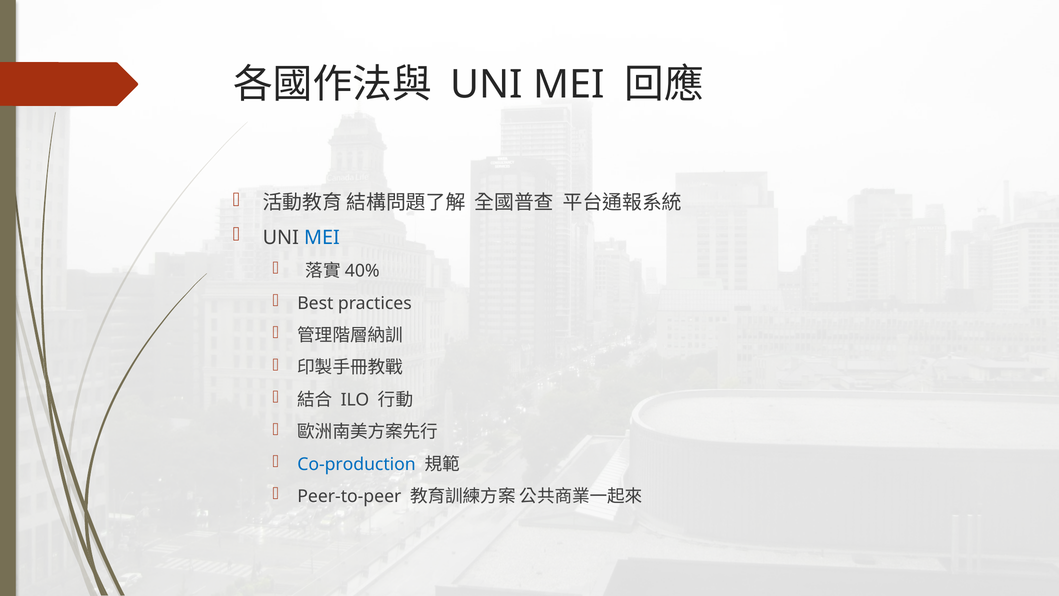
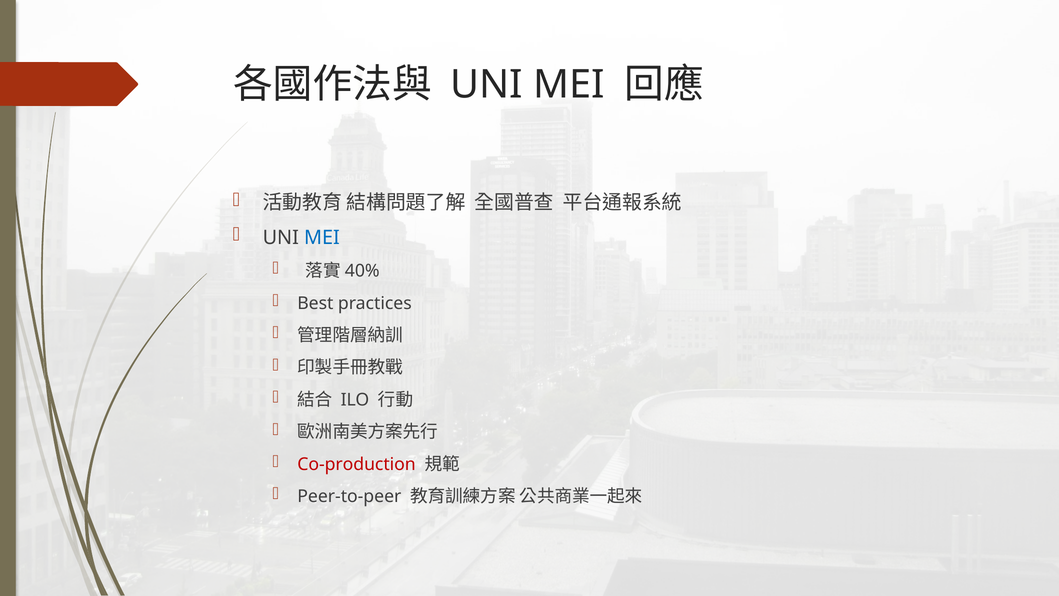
Co-production colour: blue -> red
